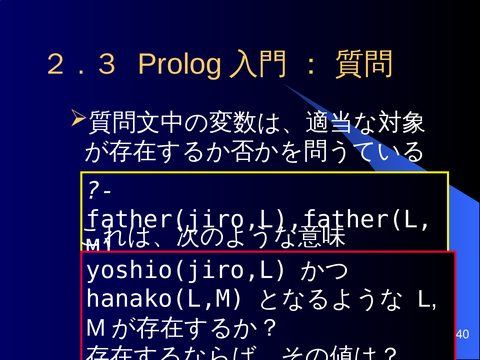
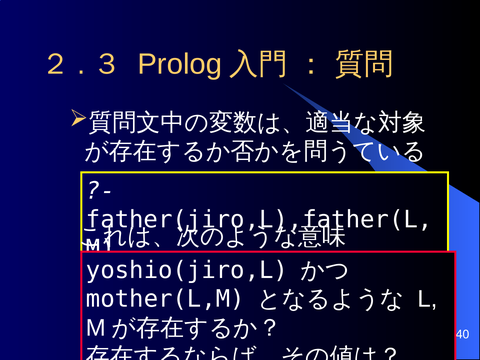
hanako(L,M: hanako(L,M -> mother(L,M
